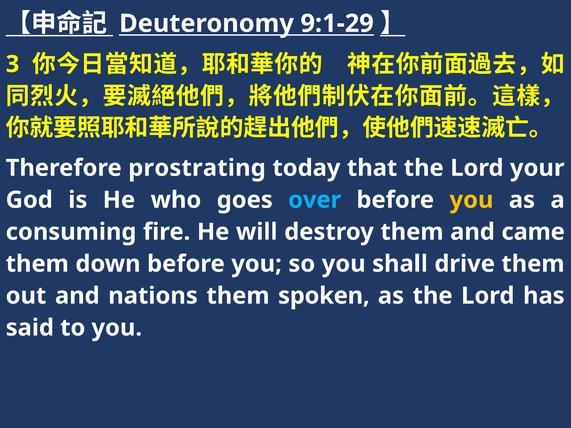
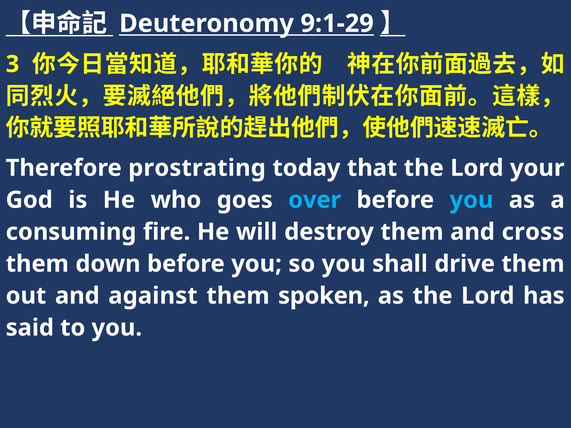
you at (471, 200) colour: yellow -> light blue
came: came -> cross
nations: nations -> against
